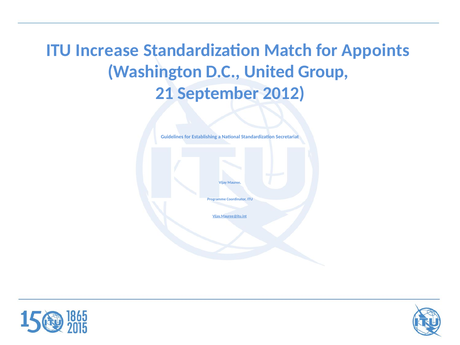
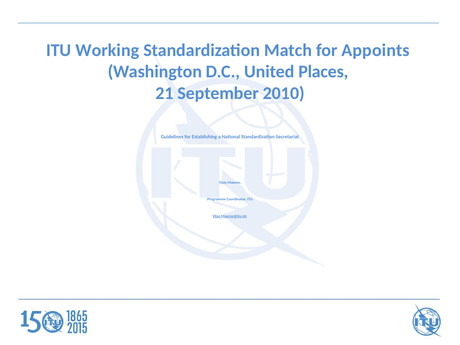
Increase: Increase -> Working
Group: Group -> Places
2012: 2012 -> 2010
